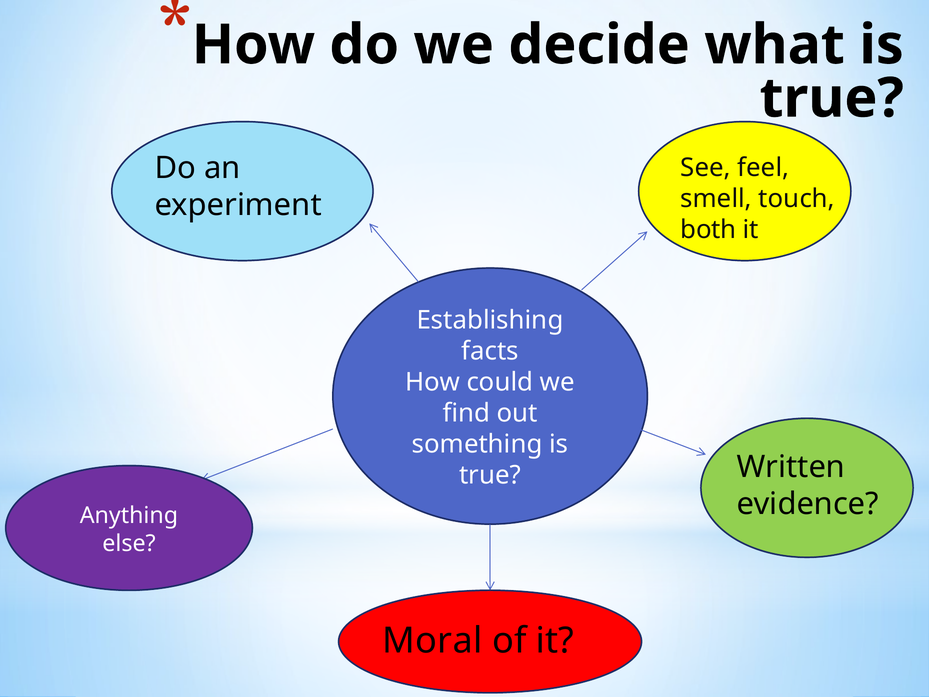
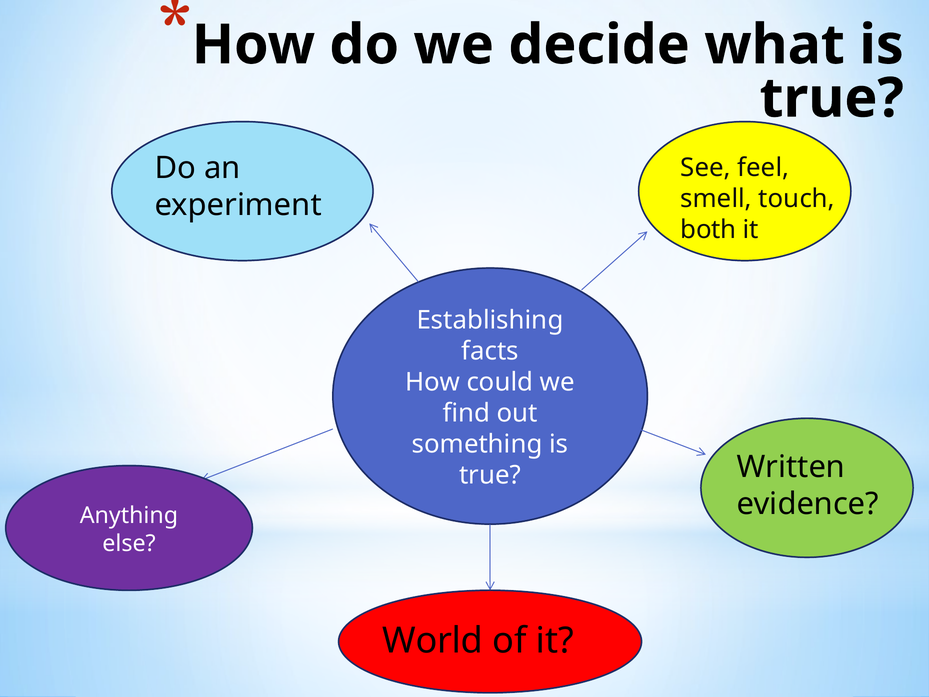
Moral: Moral -> World
